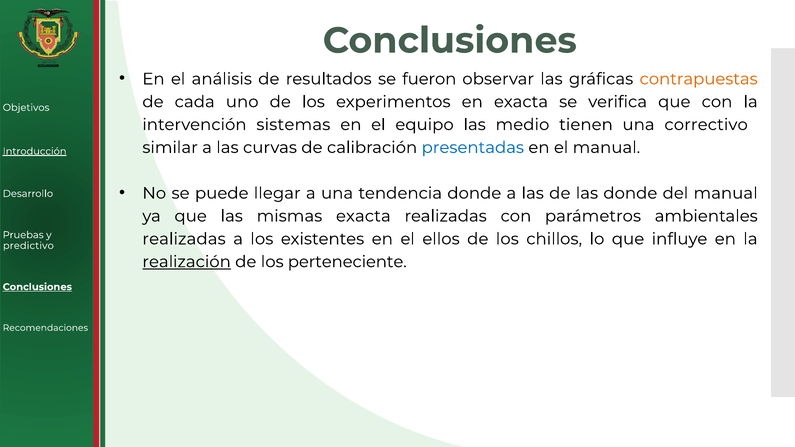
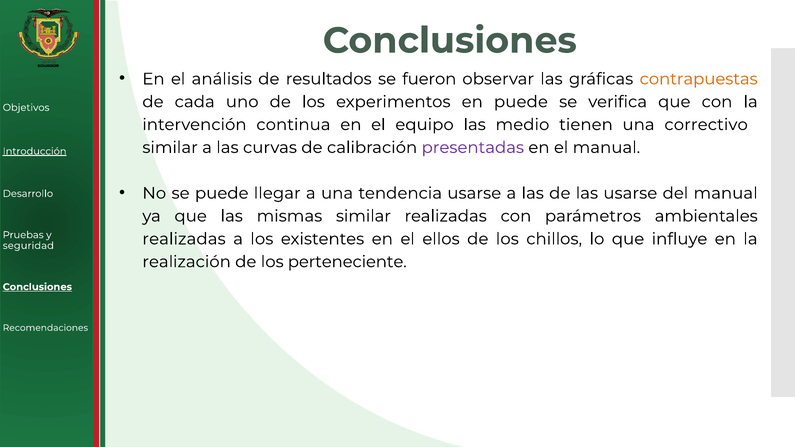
en exacta: exacta -> puede
sistemas: sistemas -> continua
presentadas colour: blue -> purple
tendencia donde: donde -> usarse
las donde: donde -> usarse
mismas exacta: exacta -> similar
predictivo: predictivo -> seguridad
realización underline: present -> none
